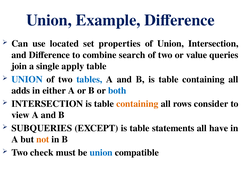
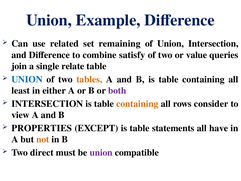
located: located -> related
properties: properties -> remaining
search: search -> satisfy
apply: apply -> relate
tables colour: blue -> orange
adds: adds -> least
both colour: blue -> purple
SUBQUERIES: SUBQUERIES -> PROPERTIES
check: check -> direct
union at (101, 152) colour: blue -> purple
